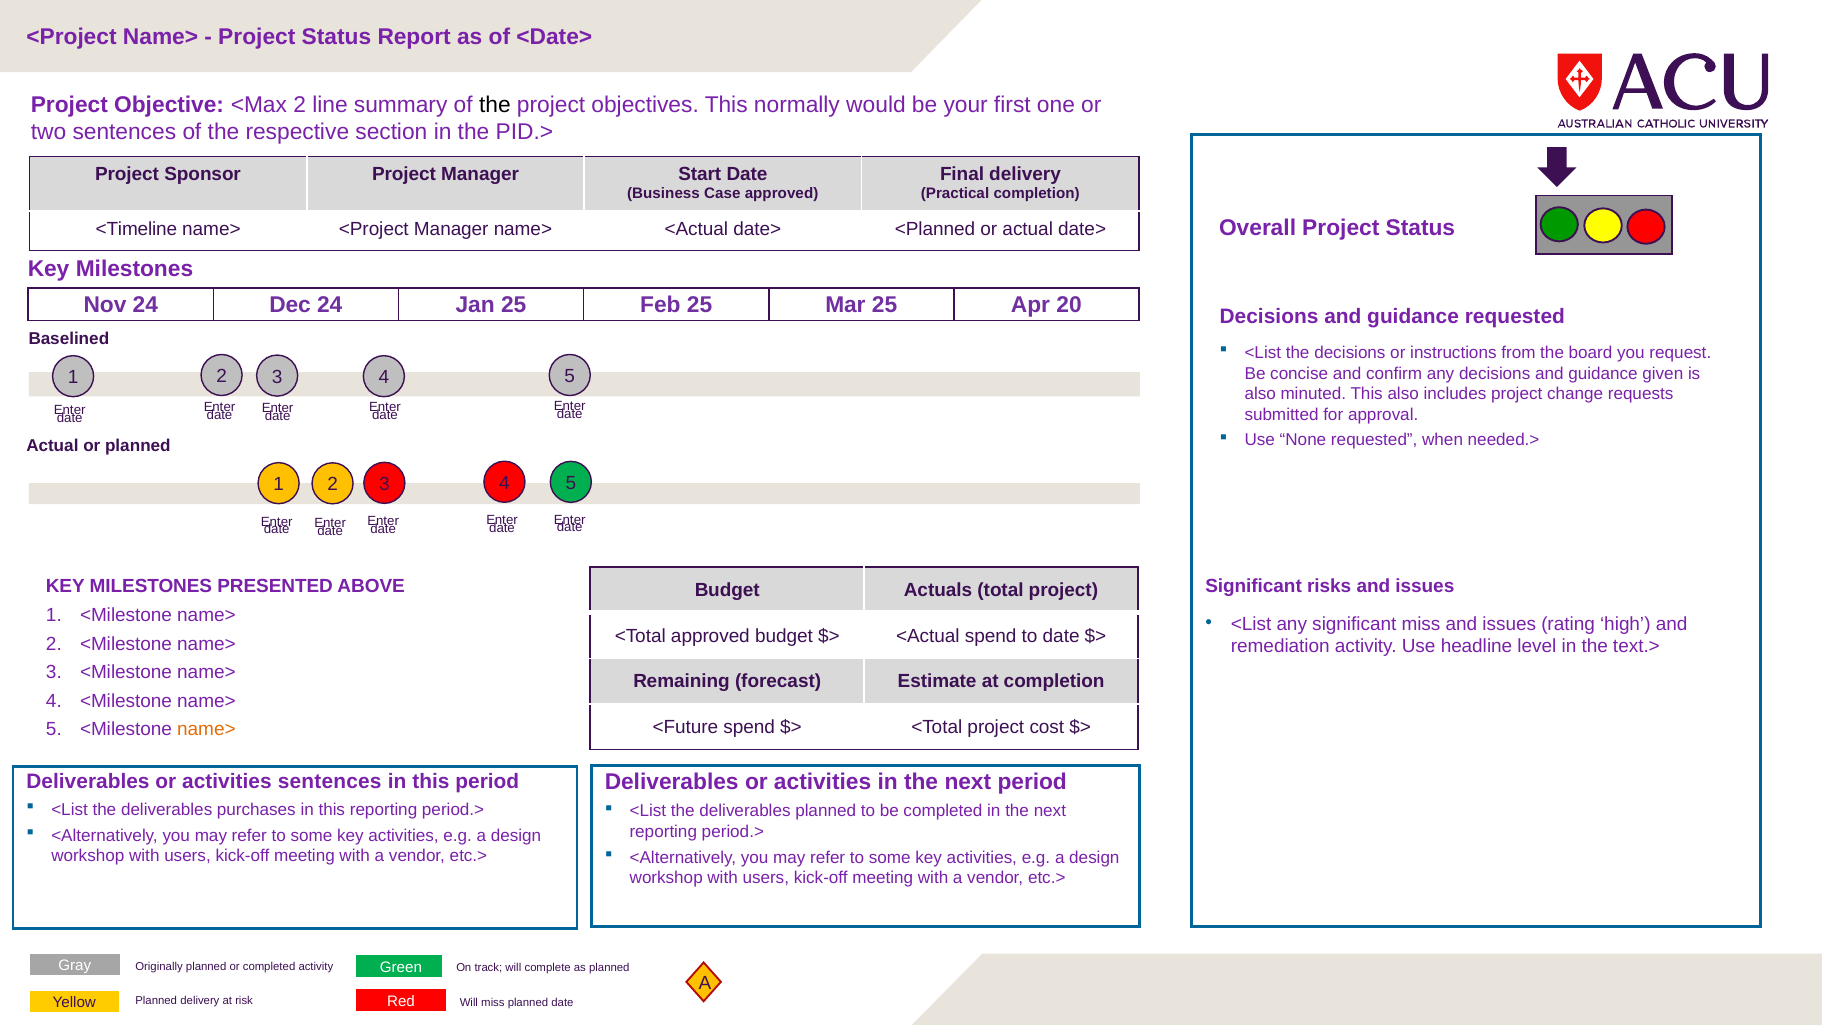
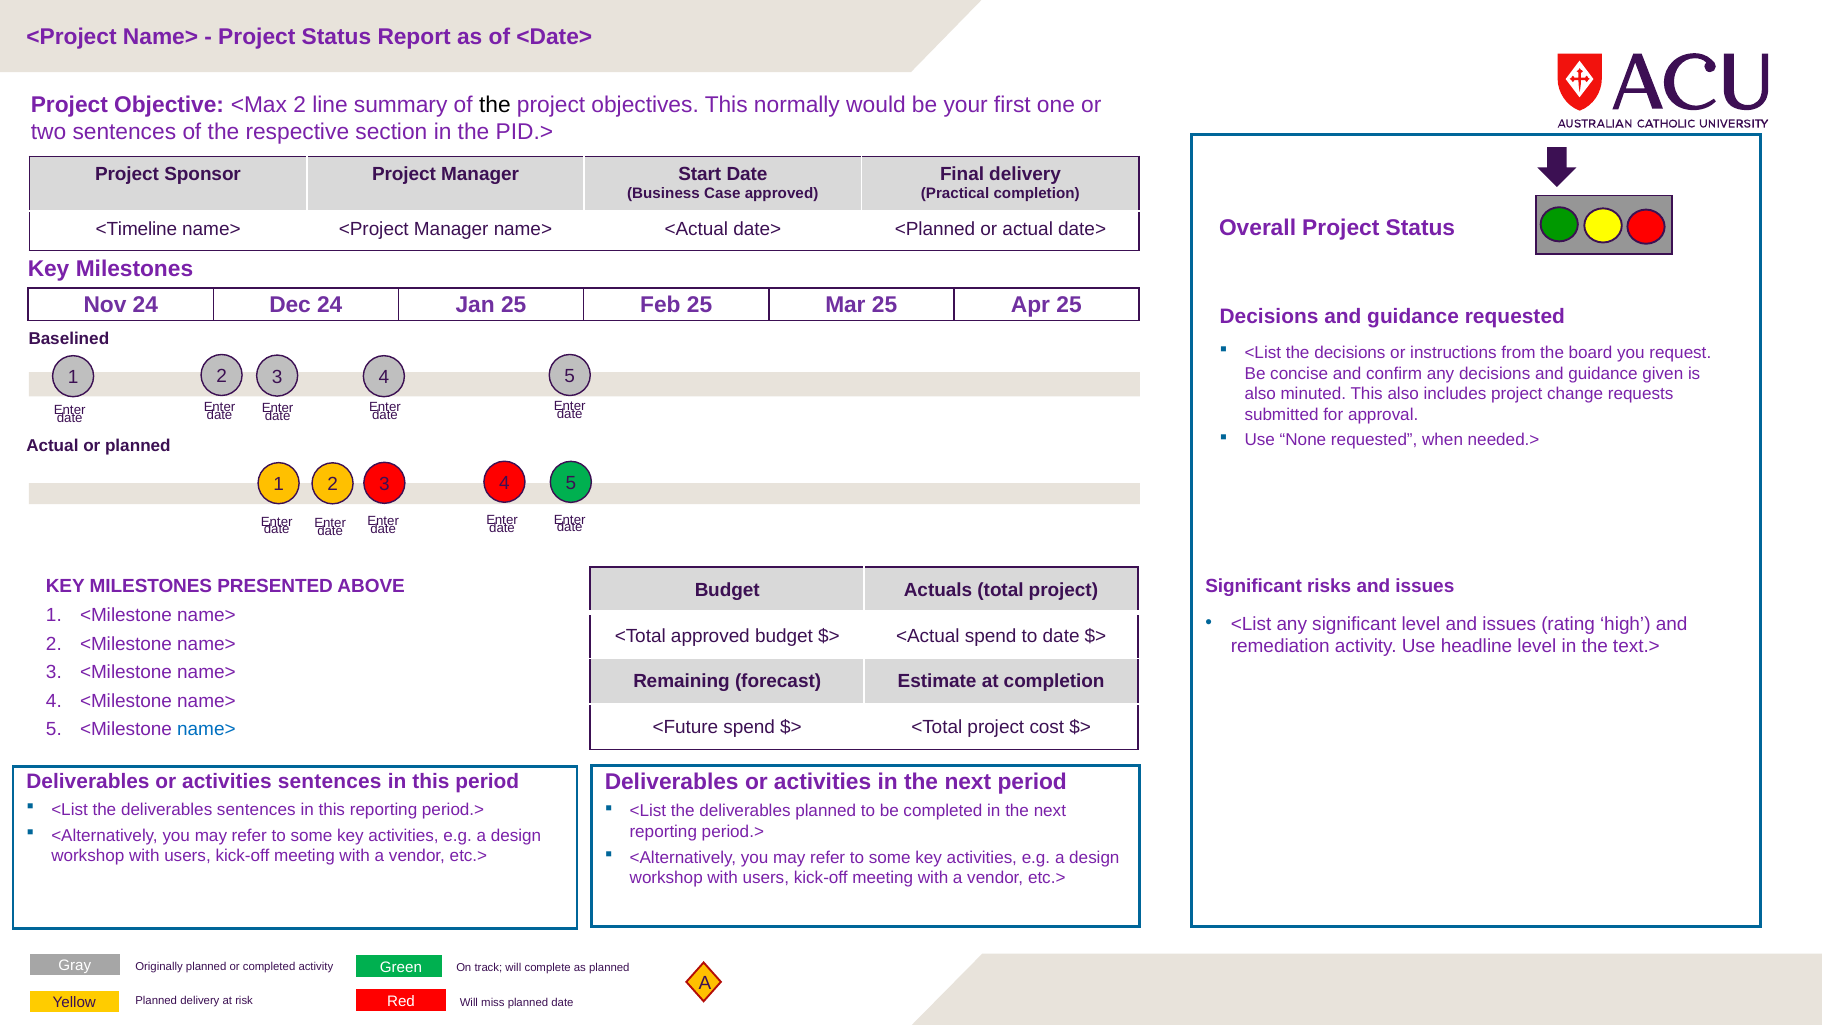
Apr 20: 20 -> 25
significant miss: miss -> level
name> at (206, 729) colour: orange -> blue
deliverables purchases: purchases -> sentences
